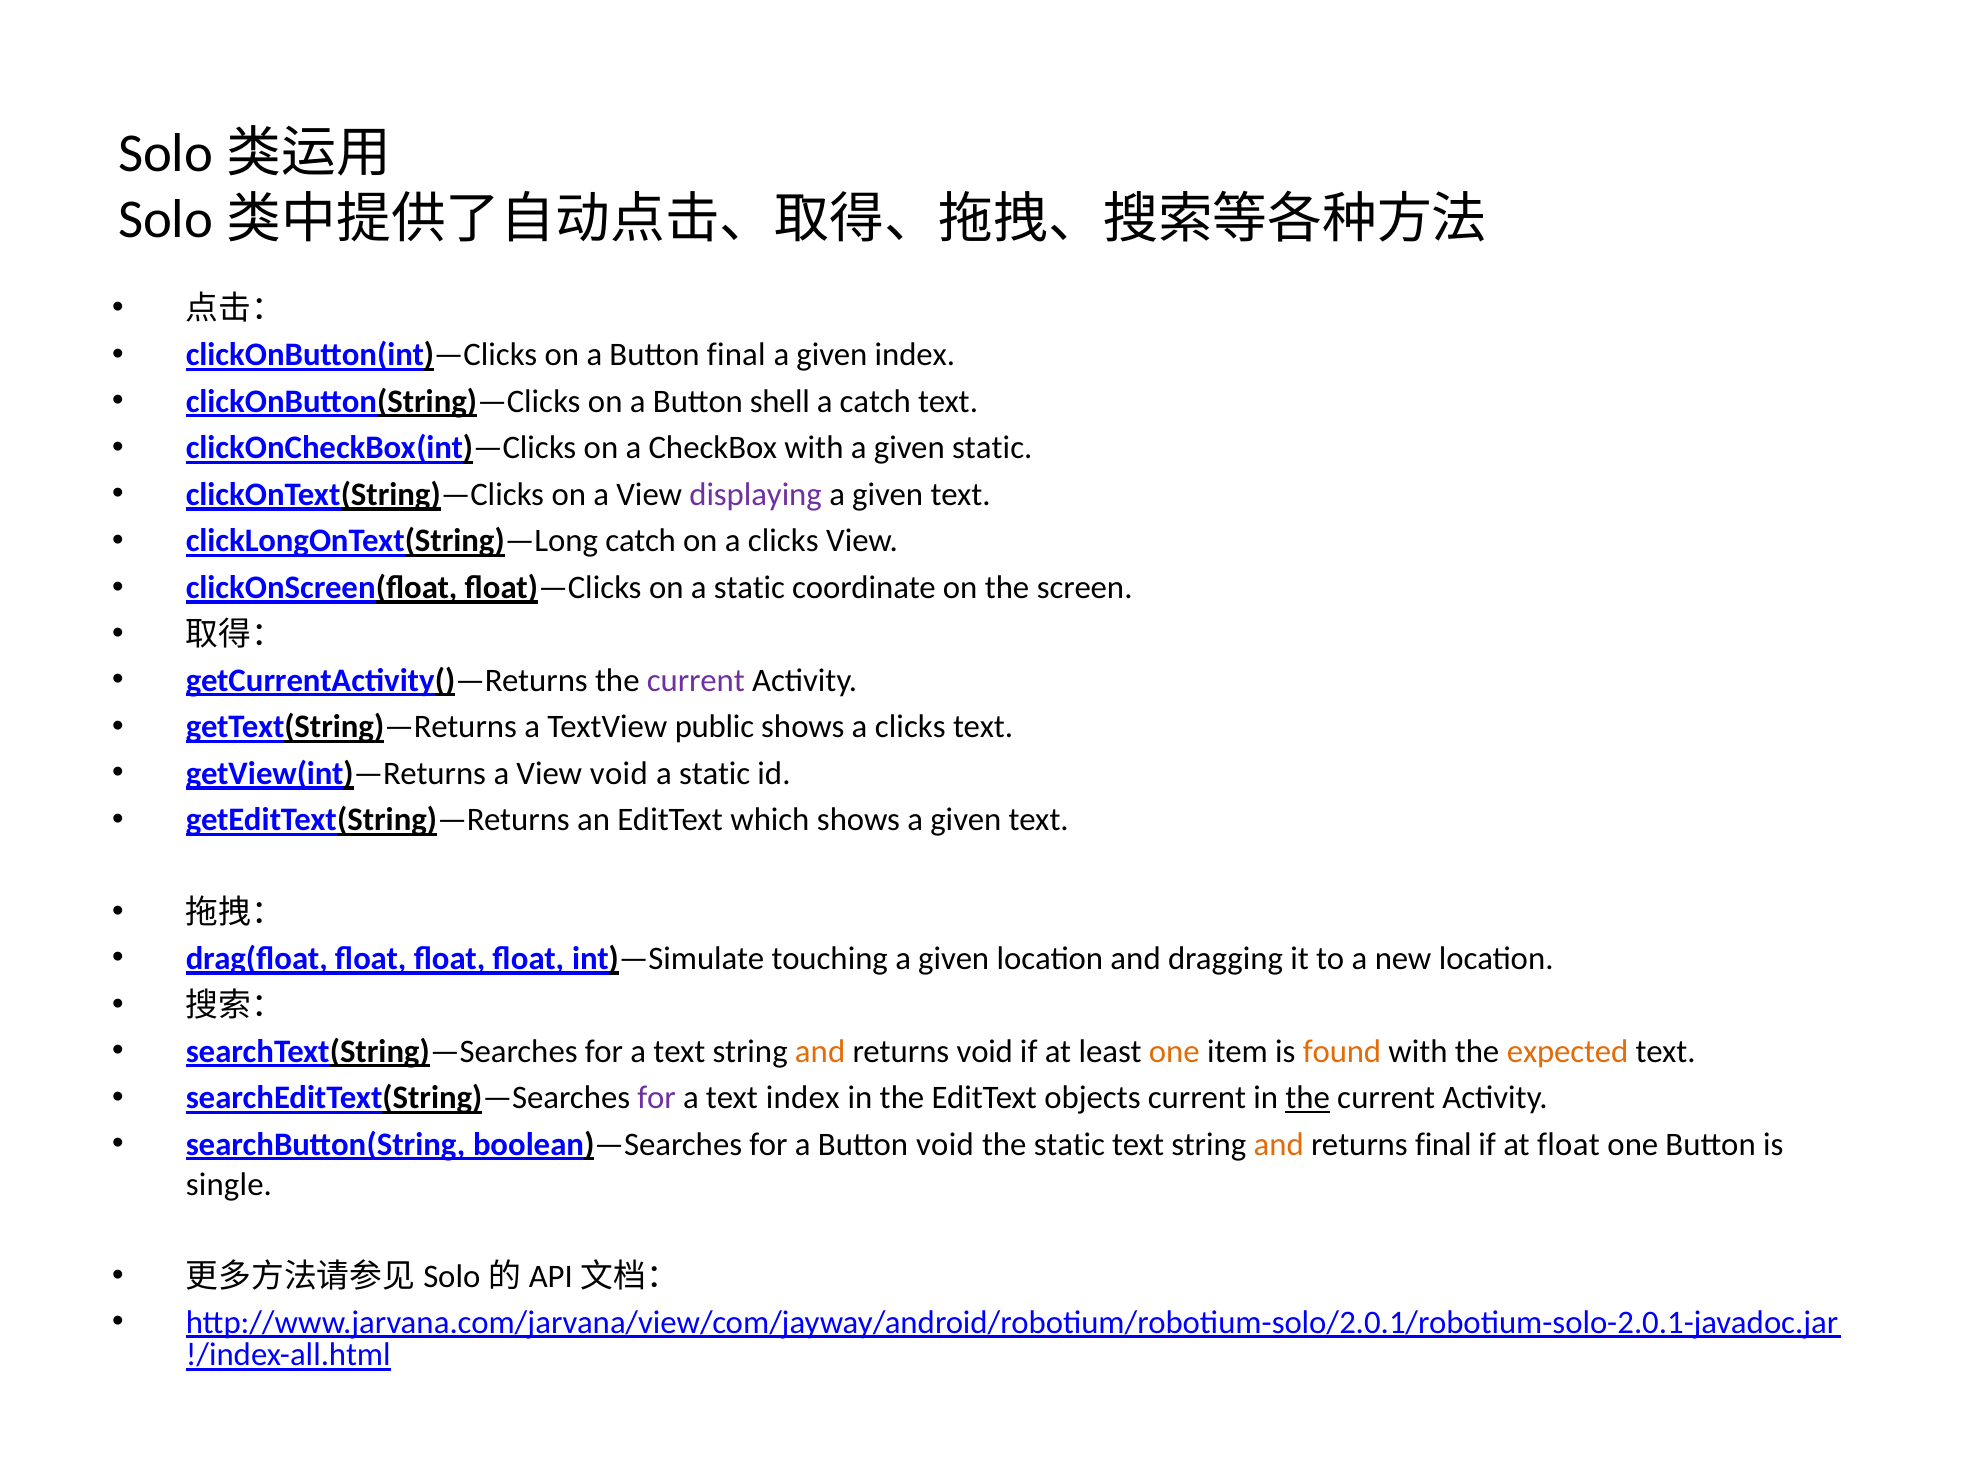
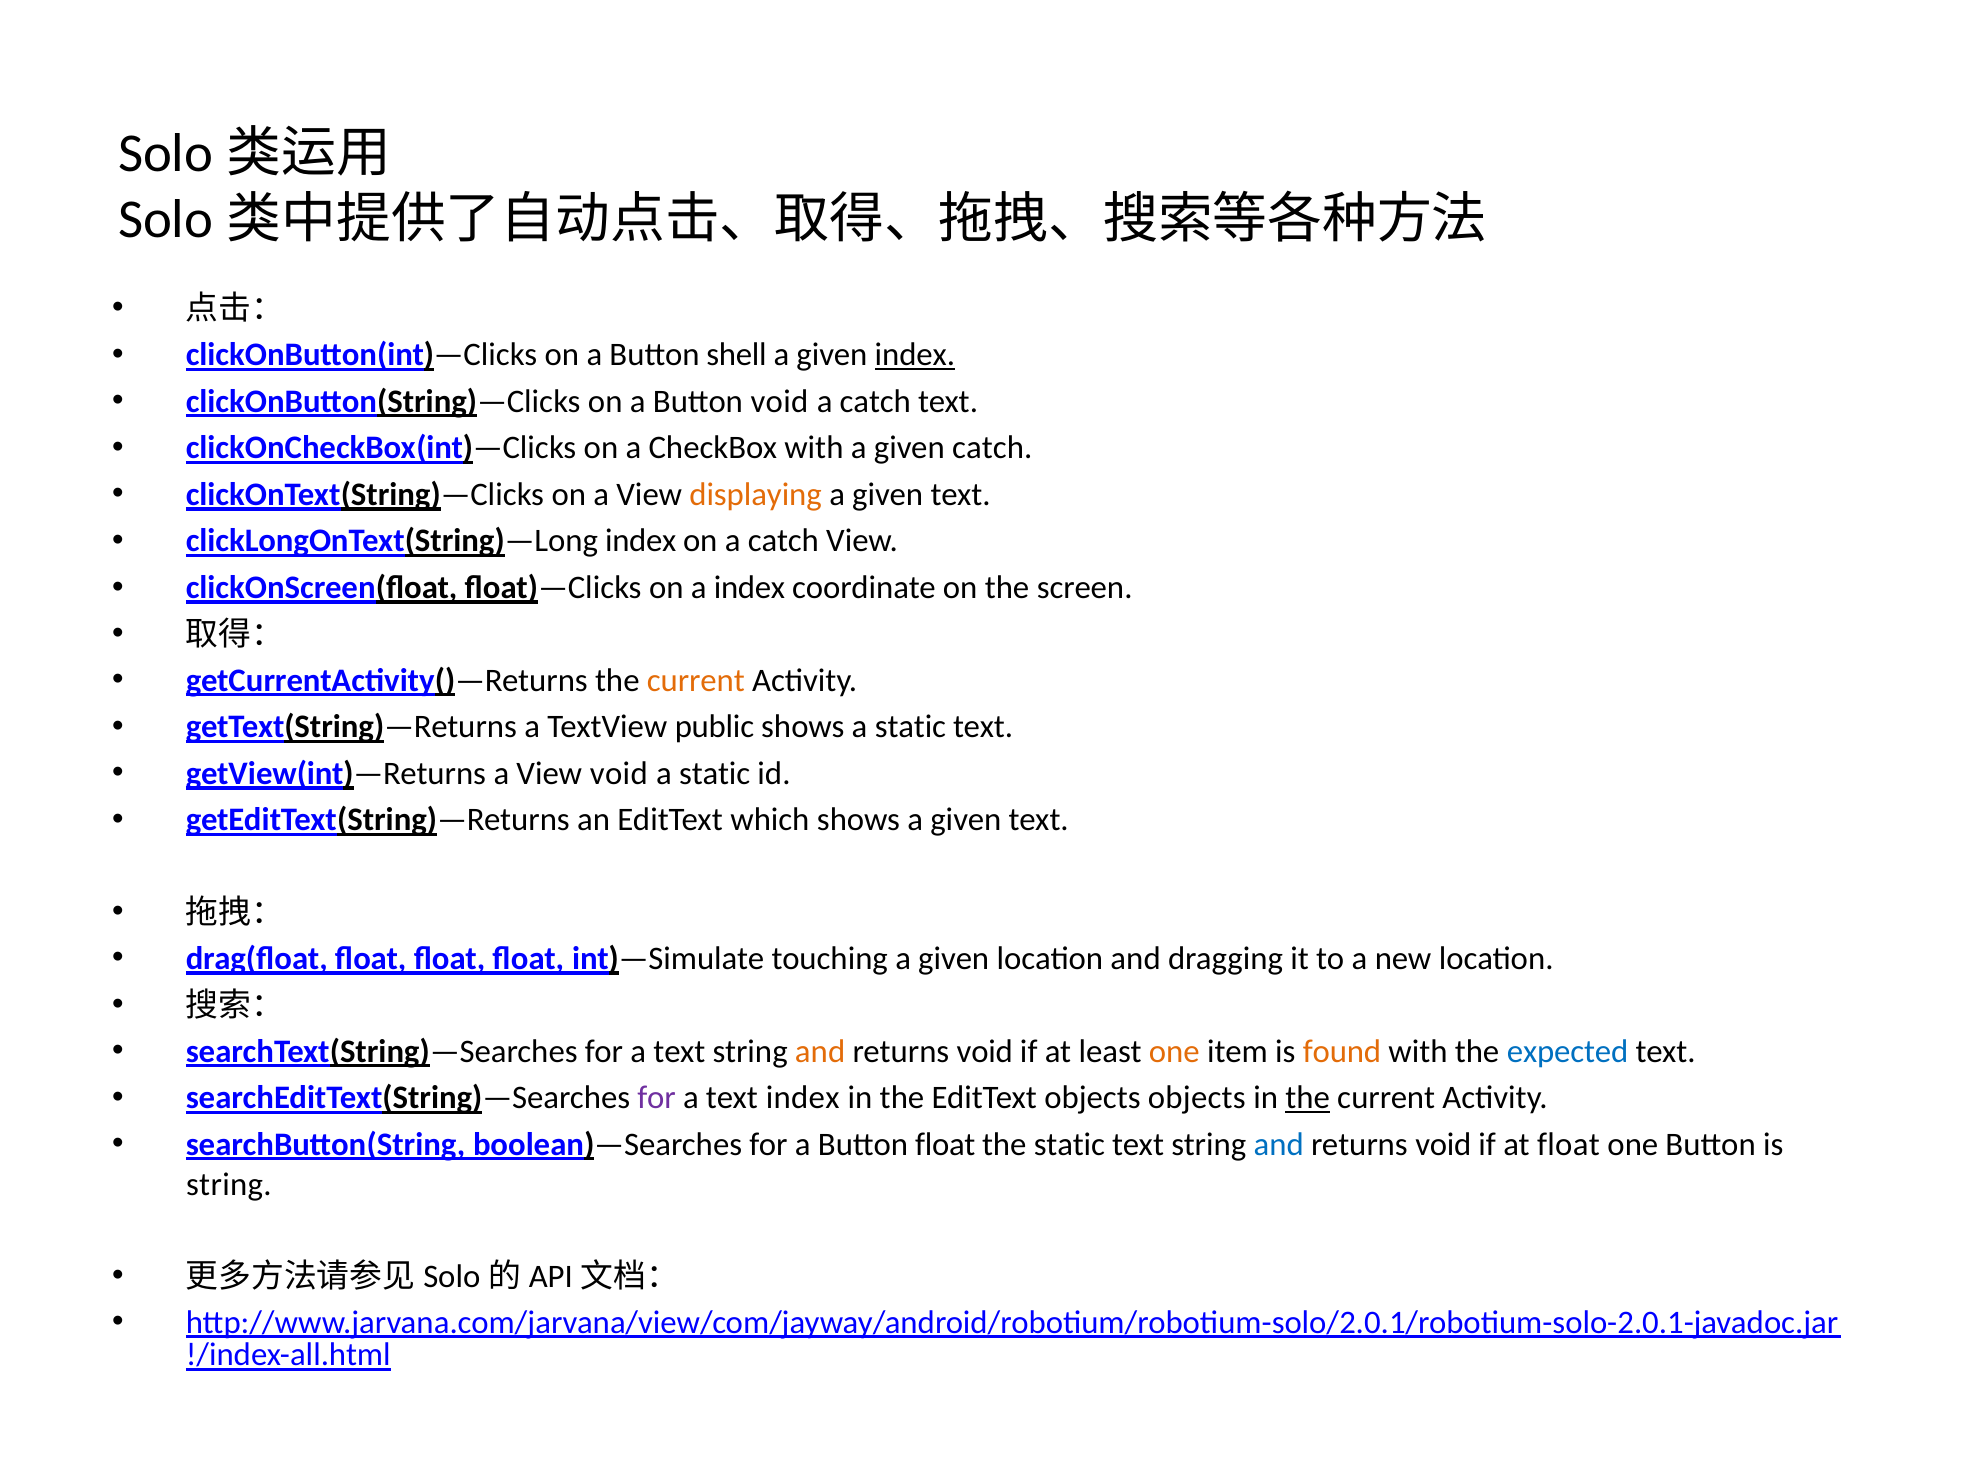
Button final: final -> shell
index at (915, 355) underline: none -> present
Button shell: shell -> void
given static: static -> catch
displaying colour: purple -> orange
clickLongOnText(String)—Long catch: catch -> index
on a clicks: clicks -> catch
on a static: static -> index
current at (696, 680) colour: purple -> orange
shows a clicks: clicks -> static
expected colour: orange -> blue
objects current: current -> objects
Button void: void -> float
and at (1279, 1144) colour: orange -> blue
final at (1443, 1144): final -> void
single at (229, 1184): single -> string
